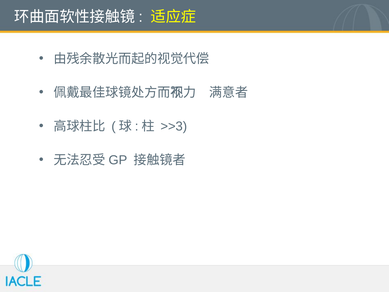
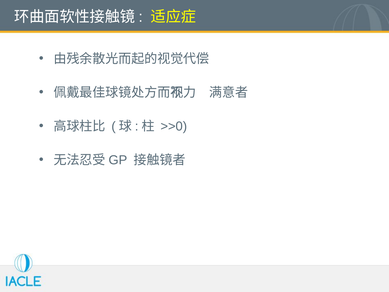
>>3: >>3 -> >>0
